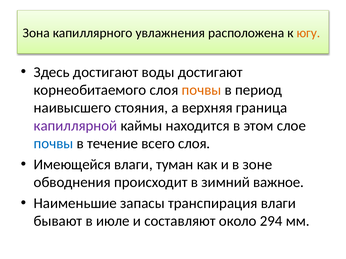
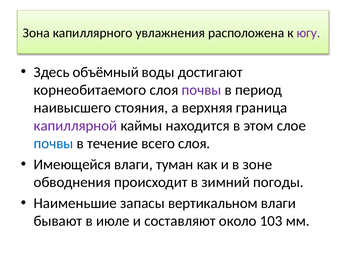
югу colour: orange -> purple
Здесь достигают: достигают -> объёмный
почвы at (202, 90) colour: orange -> purple
важное: важное -> погоды
транспирация: транспирация -> вертикальном
294: 294 -> 103
